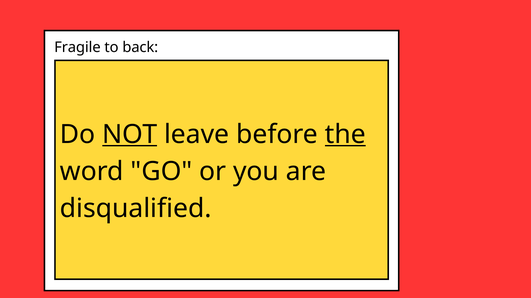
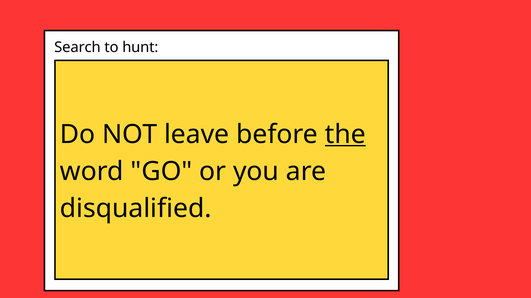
Fragile: Fragile -> Search
back: back -> hunt
NOT underline: present -> none
